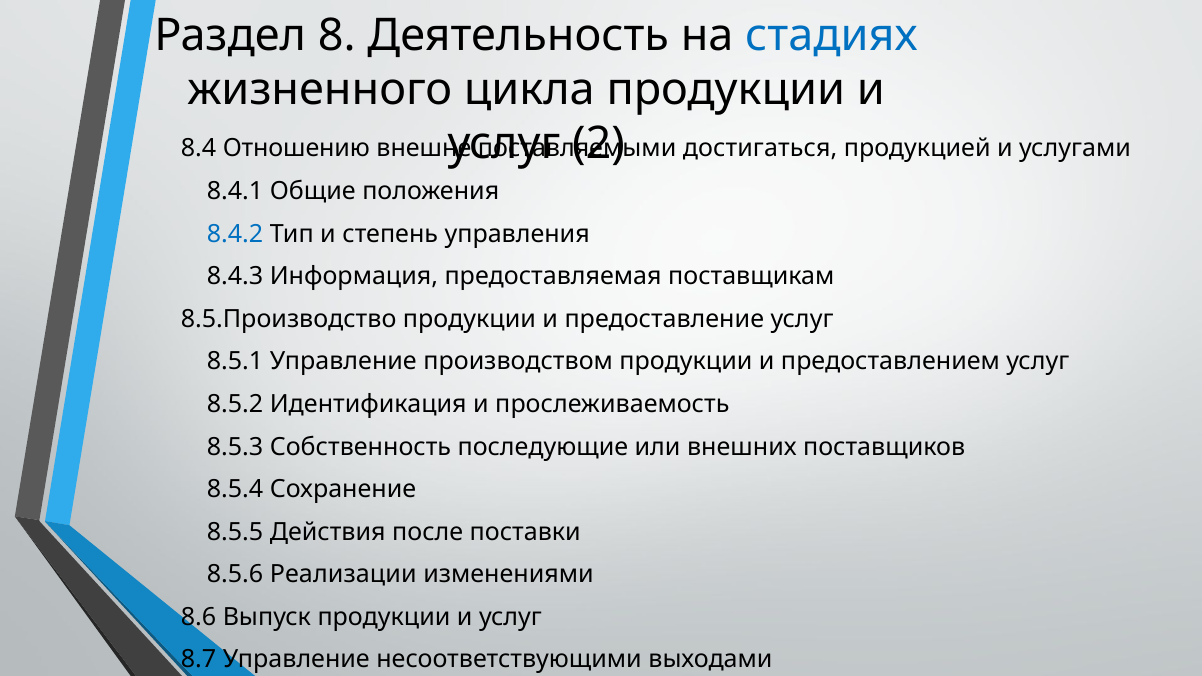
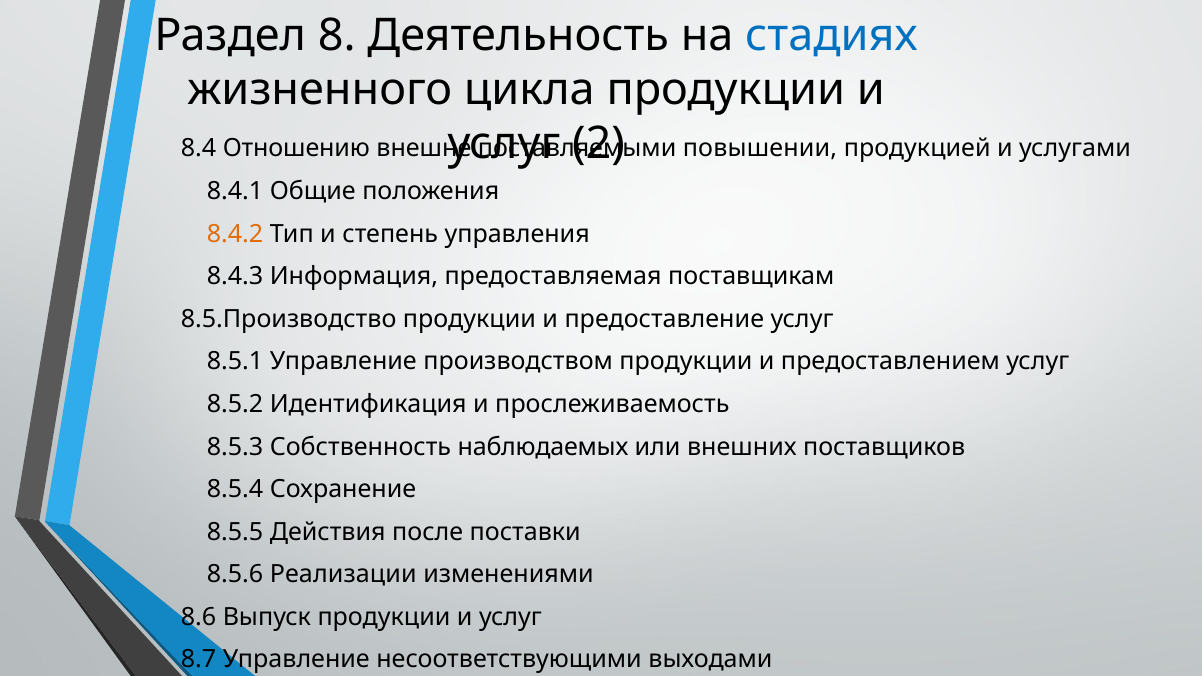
достигаться: достигаться -> повышении
8.4.2 colour: blue -> orange
последующие: последующие -> наблюдаемых
